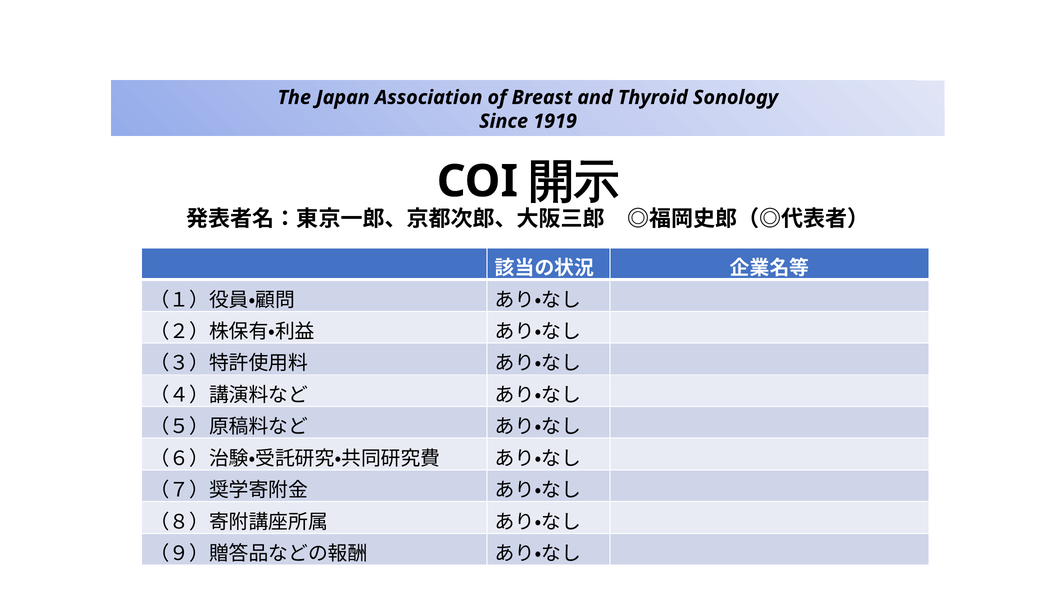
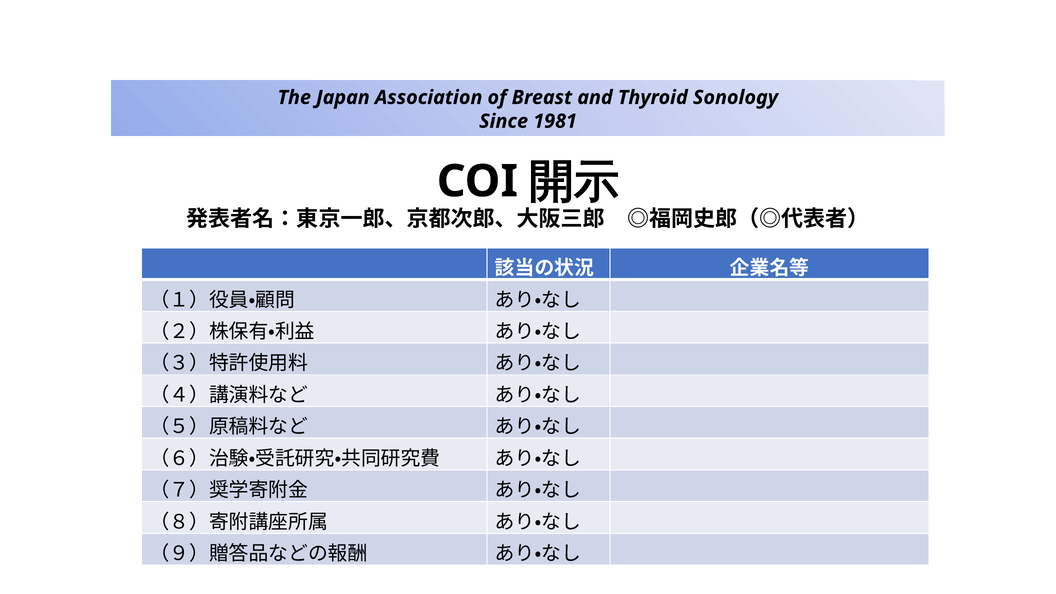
1919: 1919 -> 1981
